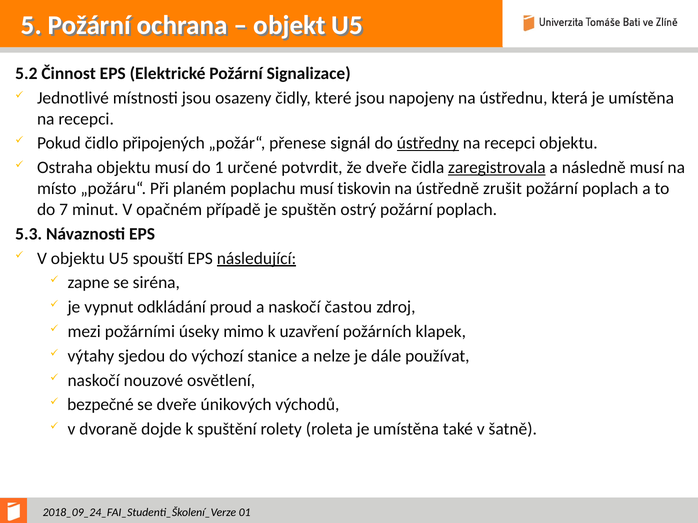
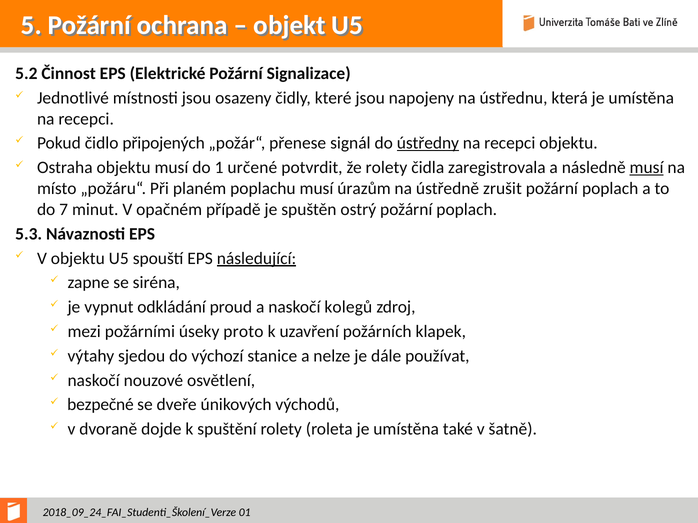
že dveře: dveře -> rolety
zaregistrovala underline: present -> none
musí at (647, 168) underline: none -> present
tiskovin: tiskovin -> úrazům
častou: častou -> kolegů
mimo: mimo -> proto
